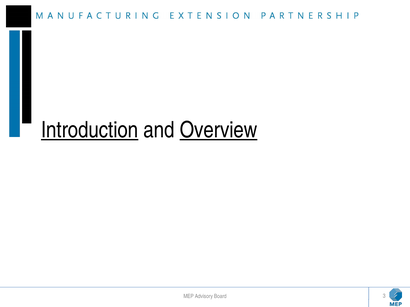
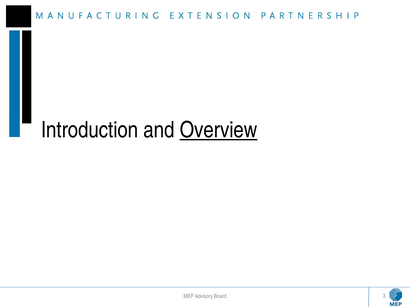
Introduction underline: present -> none
